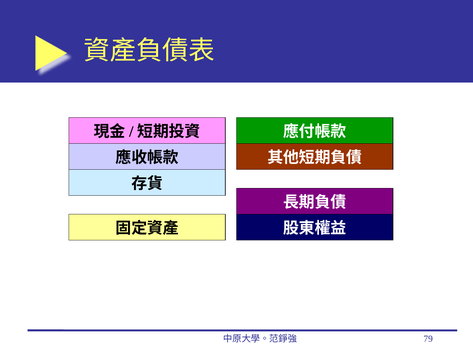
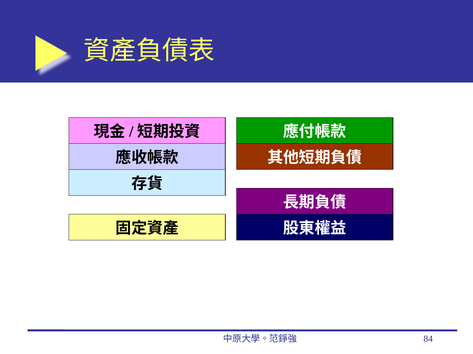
79: 79 -> 84
